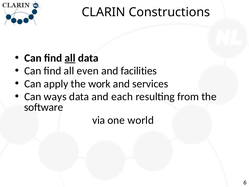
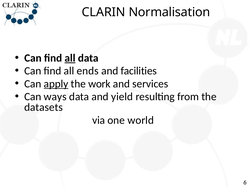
Constructions: Constructions -> Normalisation
even: even -> ends
apply underline: none -> present
each: each -> yield
software: software -> datasets
